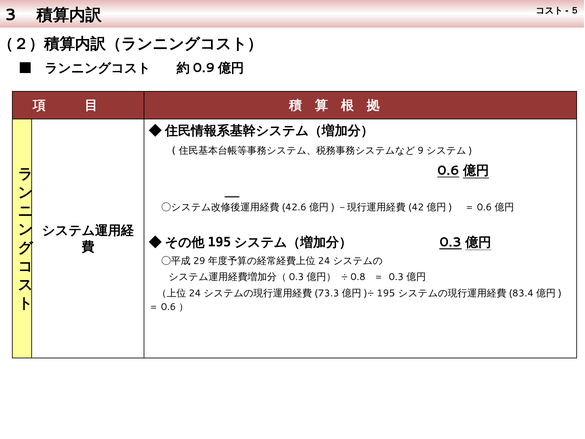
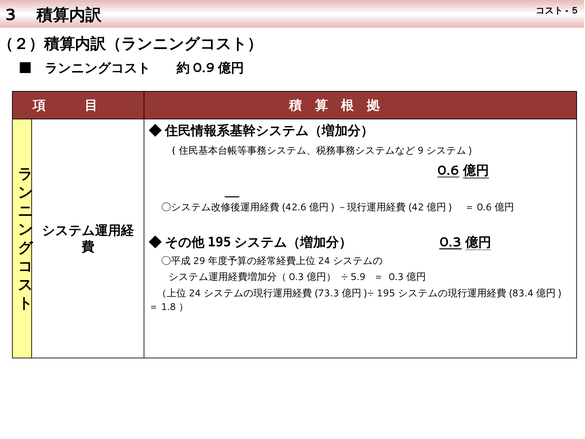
0.8: 0.8 -> 5.9
0.6 at (168, 307): 0.6 -> 1.8
